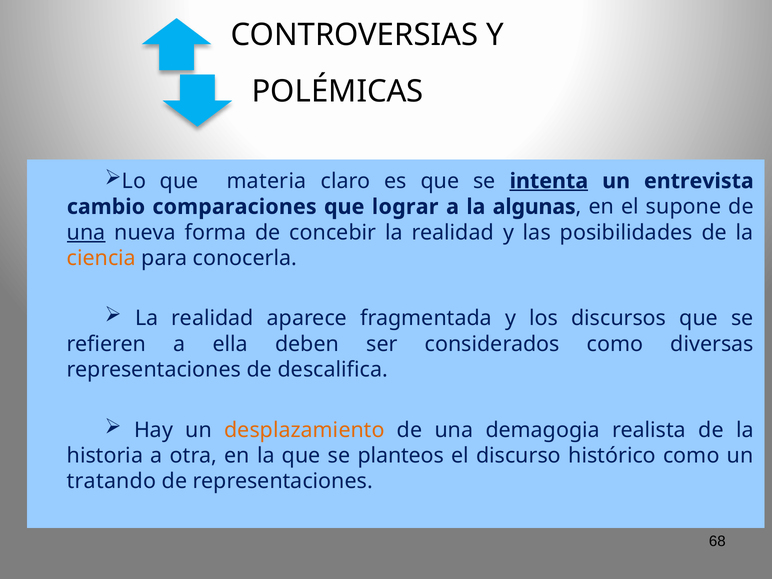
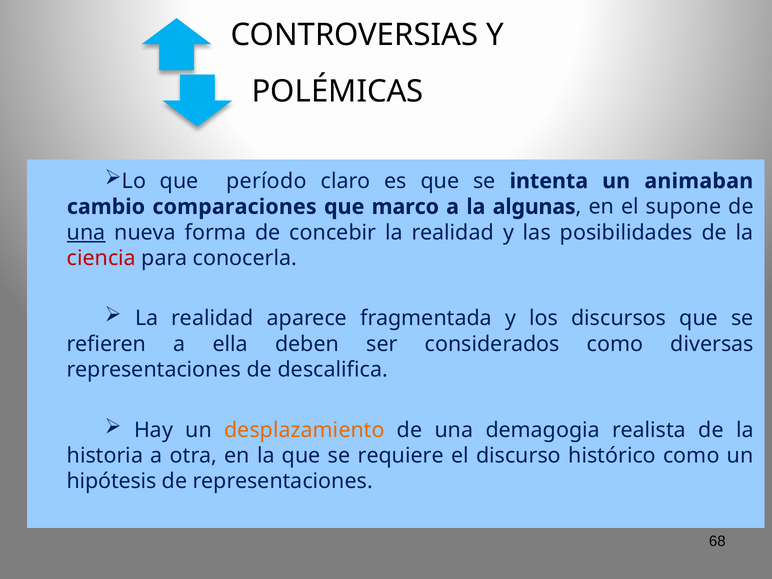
materia: materia -> período
intenta underline: present -> none
entrevista: entrevista -> animaban
lograr: lograr -> marco
ciencia colour: orange -> red
planteos: planteos -> requiere
tratando: tratando -> hipótesis
